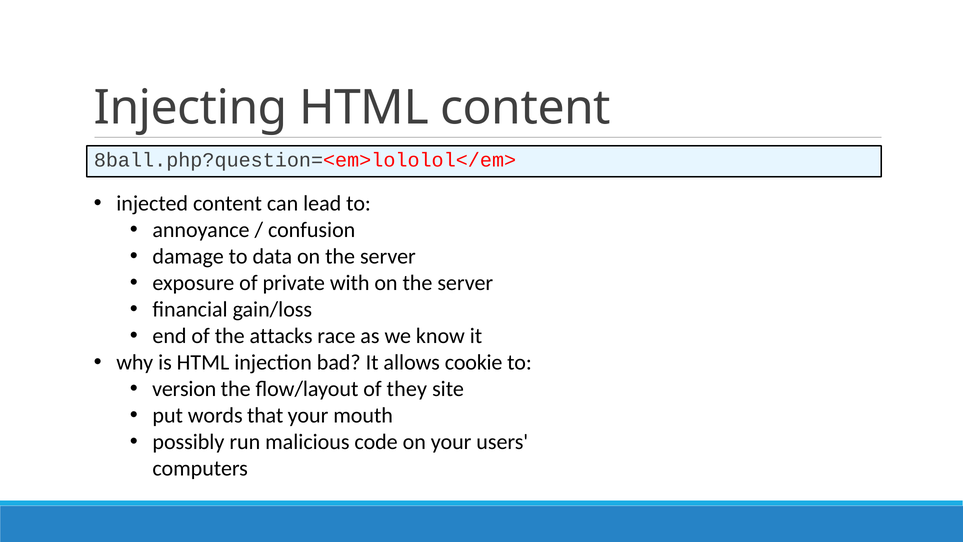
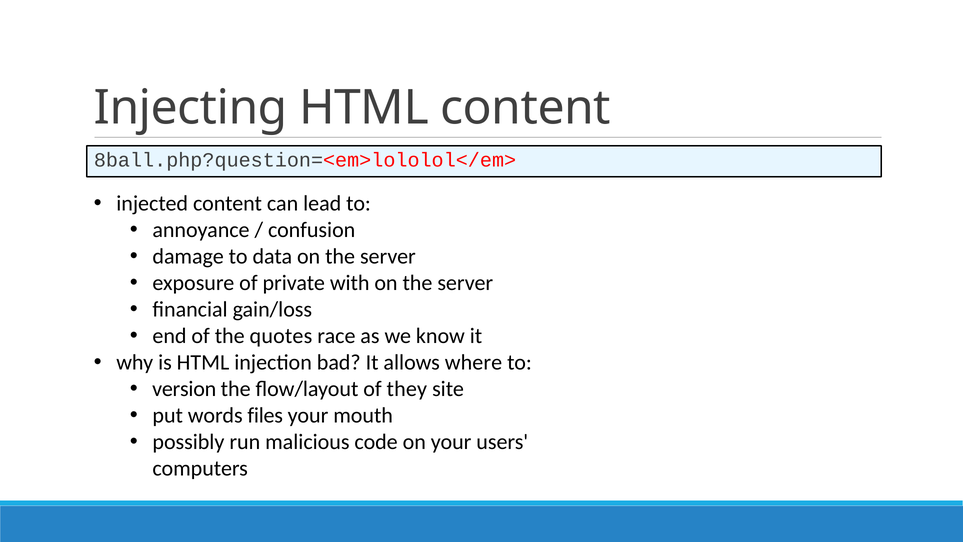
attacks: attacks -> quotes
cookie: cookie -> where
that: that -> files
